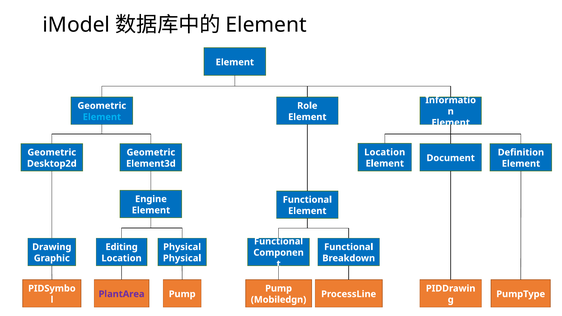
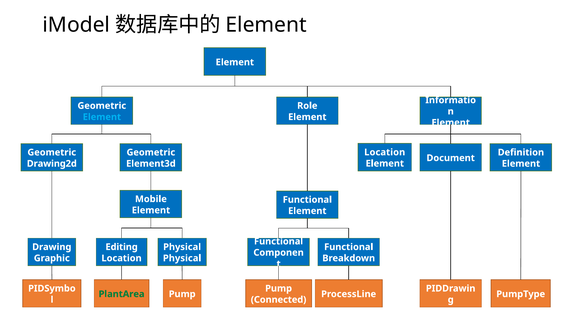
Desktop2d: Desktop2d -> Drawing2d
Engine: Engine -> Mobile
PlantArea colour: purple -> green
Mobiledgn: Mobiledgn -> Connected
